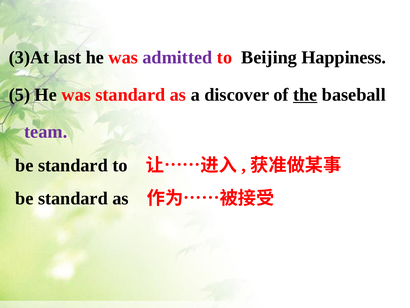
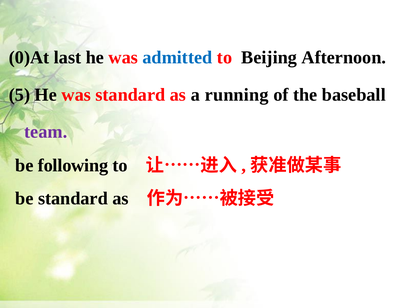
3)At: 3)At -> 0)At
admitted colour: purple -> blue
Happiness: Happiness -> Afternoon
discover: discover -> running
the underline: present -> none
standard at (73, 165): standard -> following
